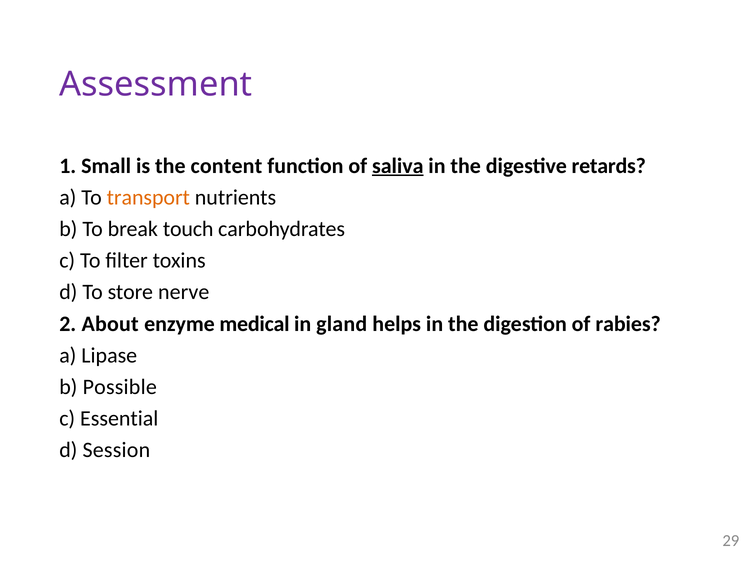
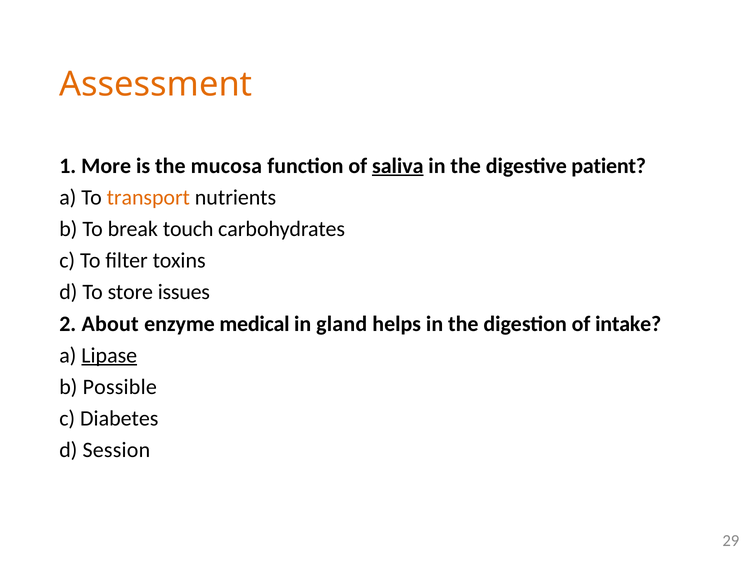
Assessment colour: purple -> orange
Small: Small -> More
content: content -> mucosa
retards: retards -> patient
nerve: nerve -> issues
rabies: rabies -> intake
Lipase underline: none -> present
Essential: Essential -> Diabetes
